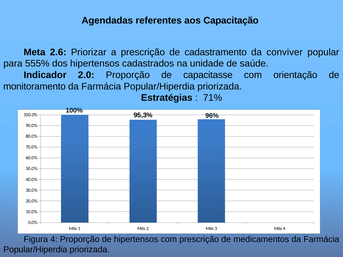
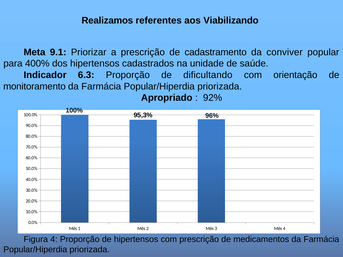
Agendadas: Agendadas -> Realizamos
Capacitação: Capacitação -> Viabilizando
2.6: 2.6 -> 9.1
555%: 555% -> 400%
2.0: 2.0 -> 6.3
capacitasse: capacitasse -> dificultando
Estratégias: Estratégias -> Apropriado
71%: 71% -> 92%
